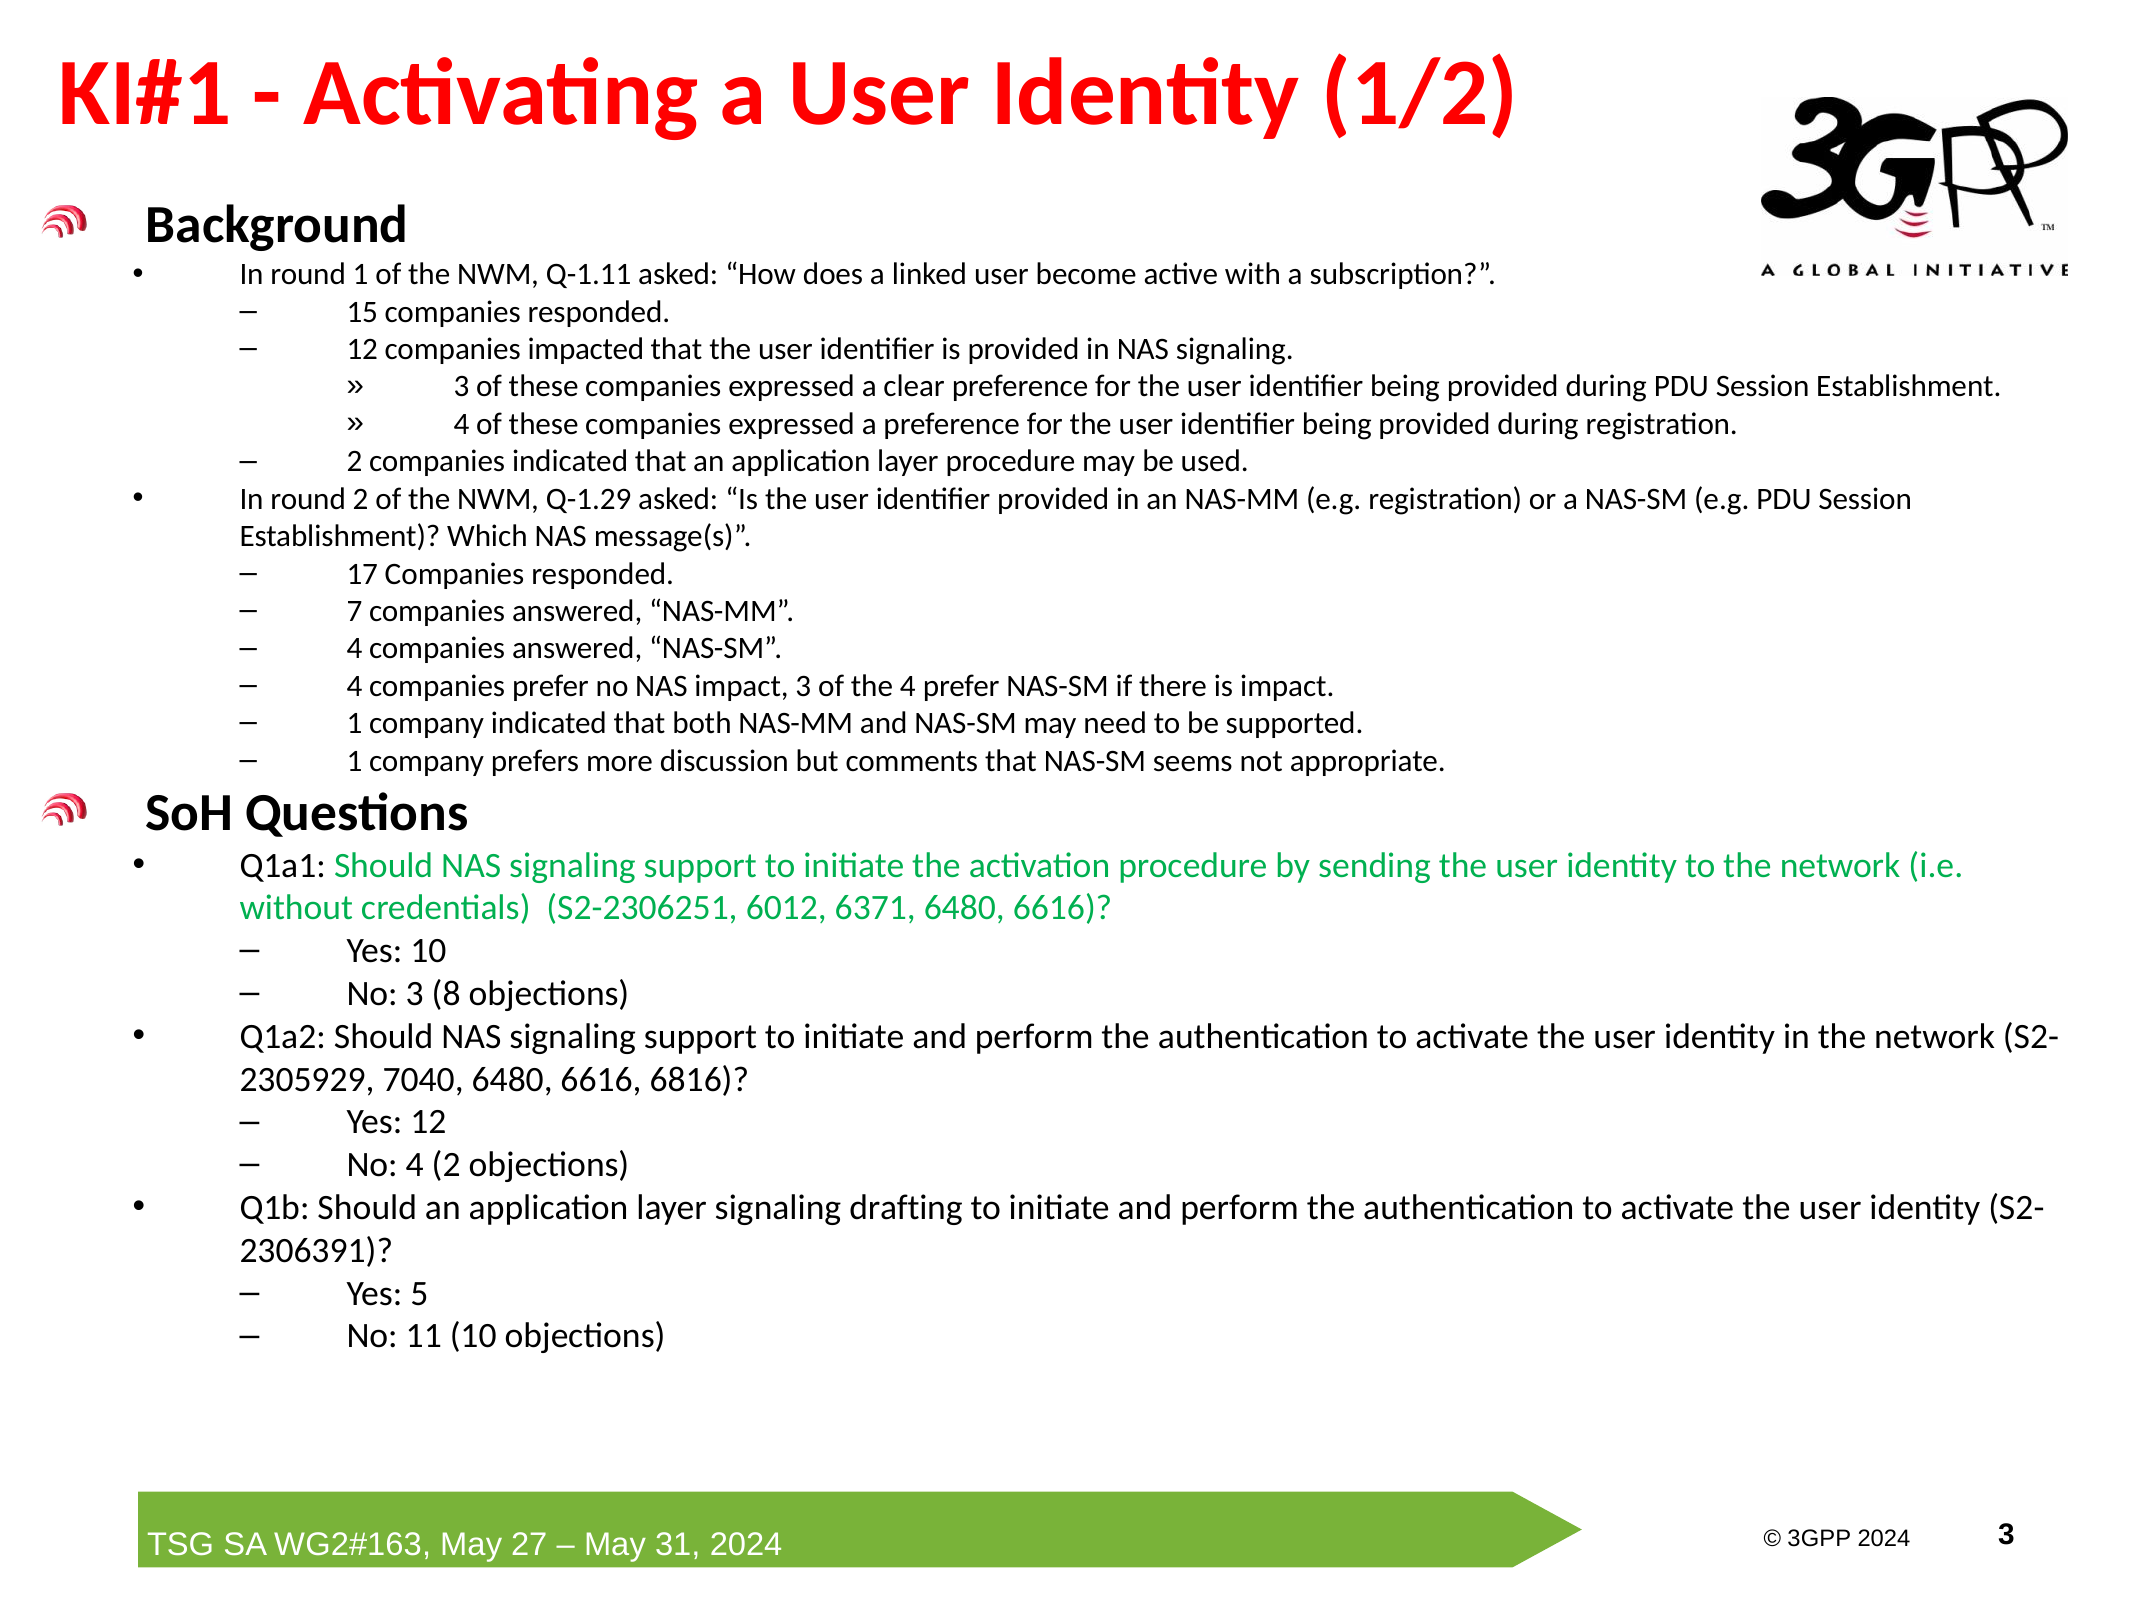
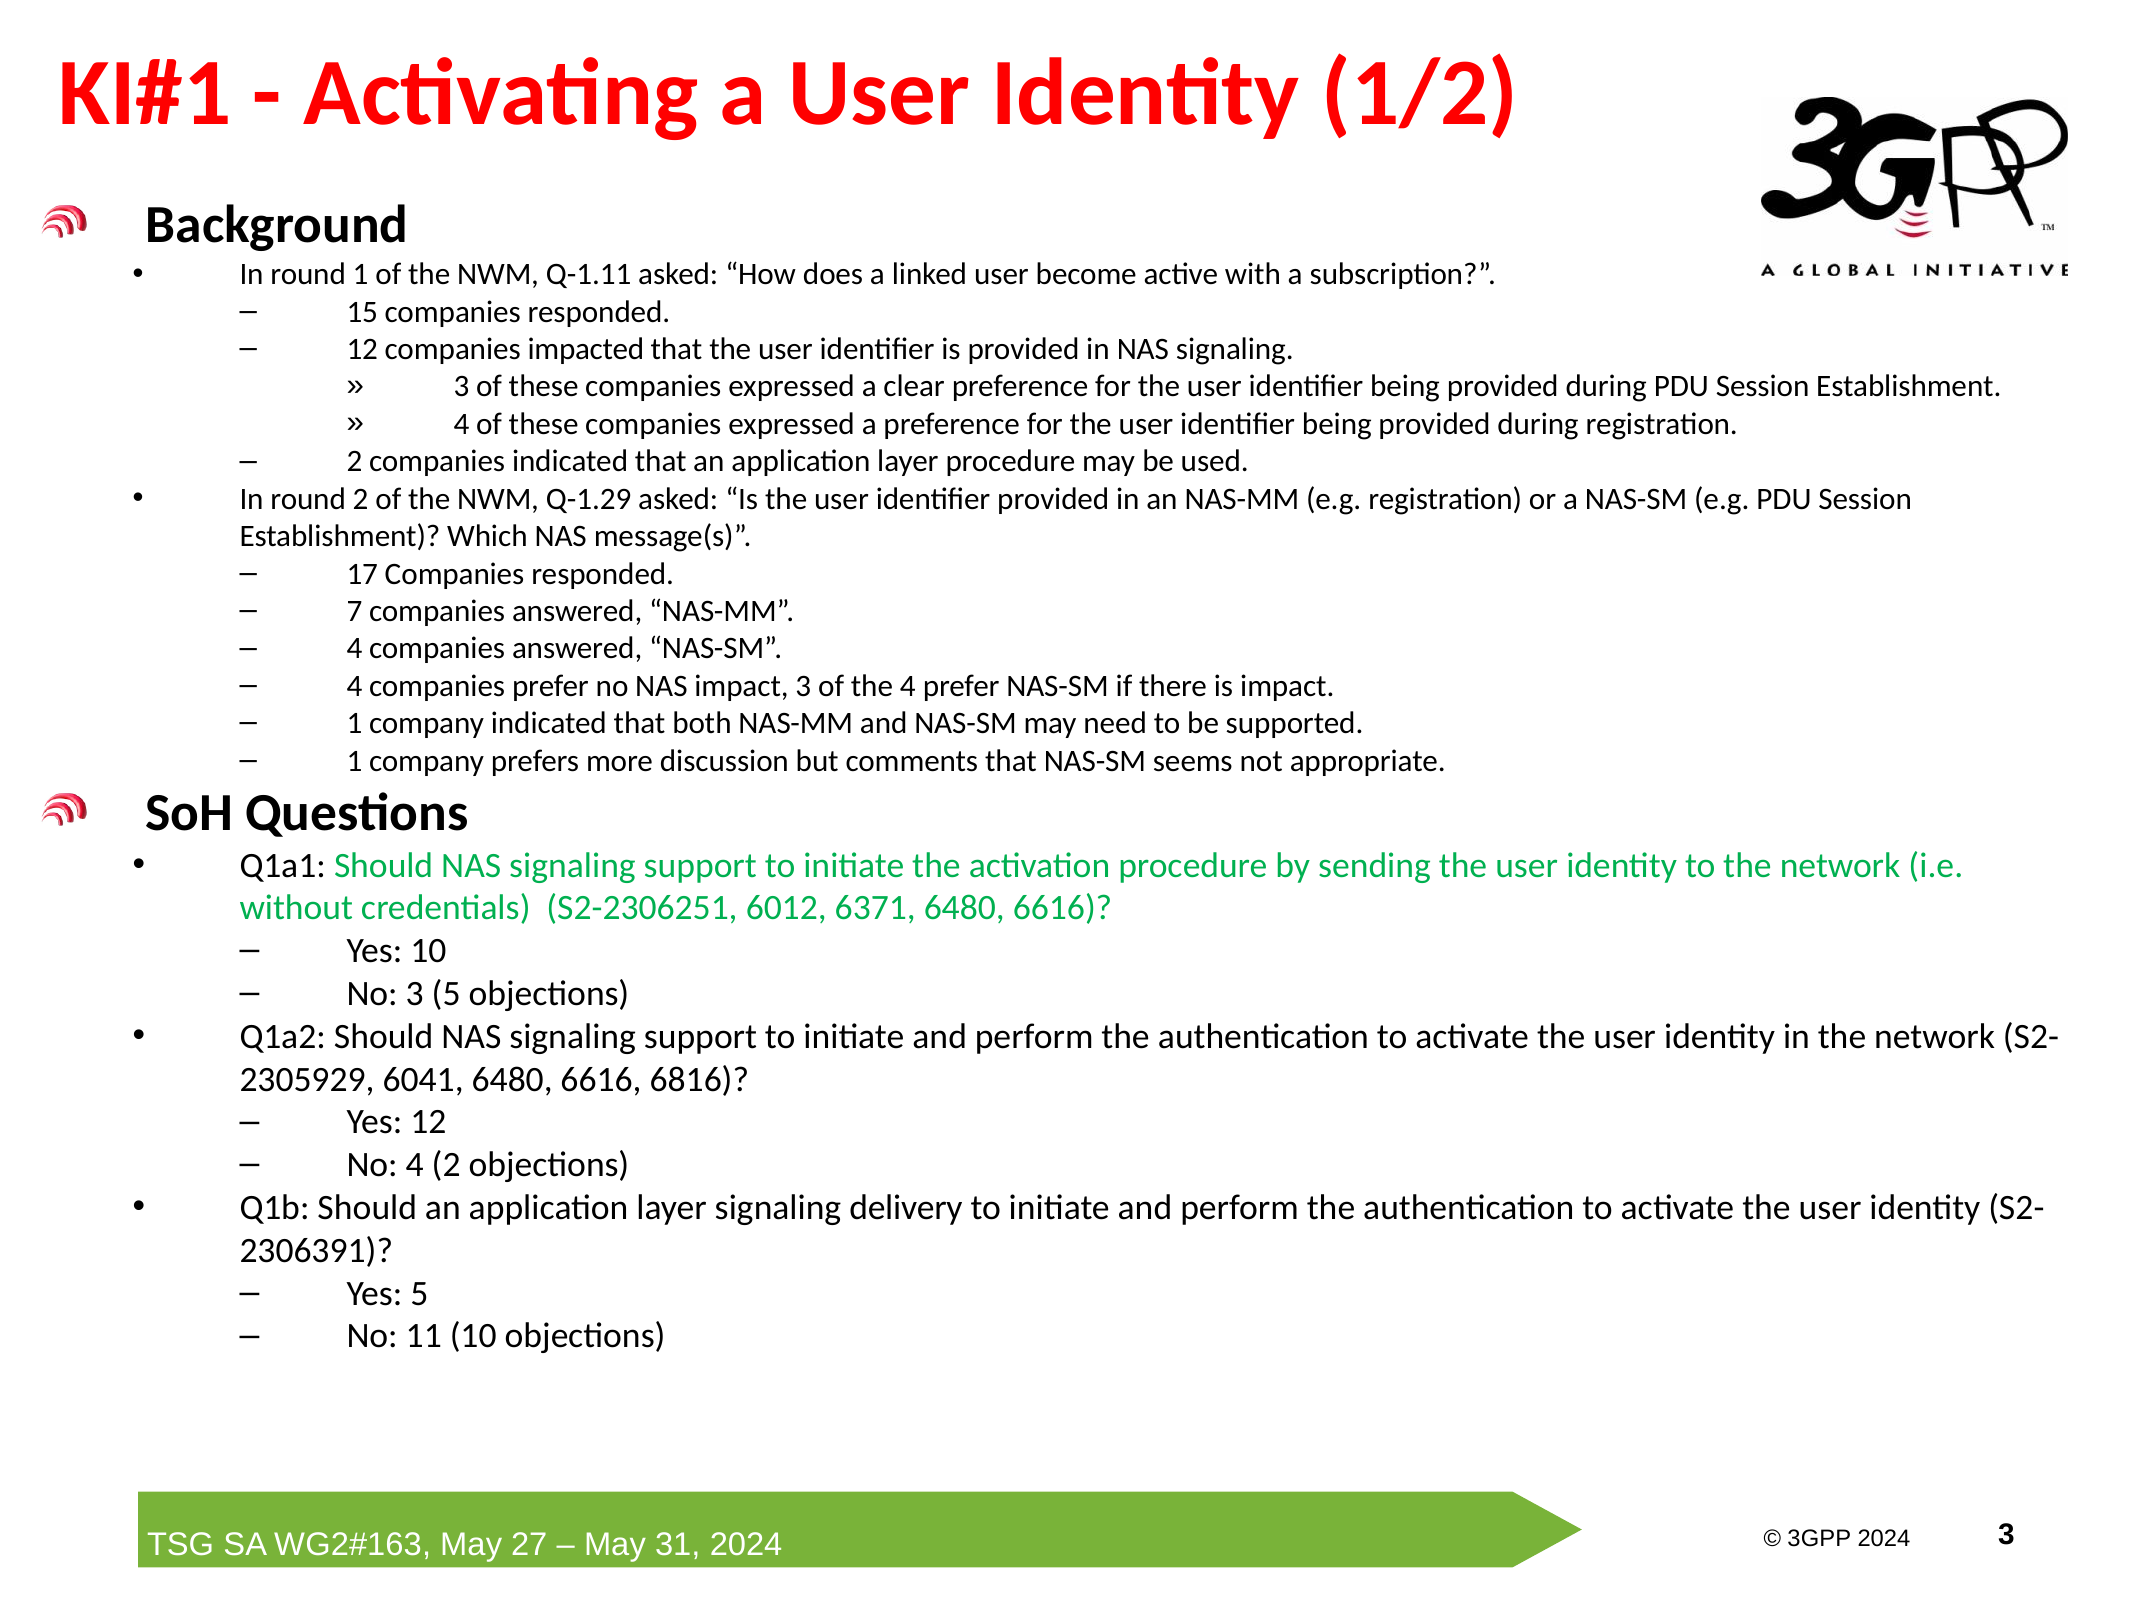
3 8: 8 -> 5
7040: 7040 -> 6041
drafting: drafting -> delivery
